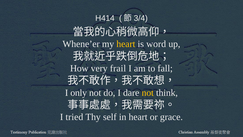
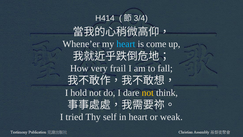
heart at (126, 44) colour: yellow -> light blue
word: word -> come
only: only -> hold
grace: grace -> weak
